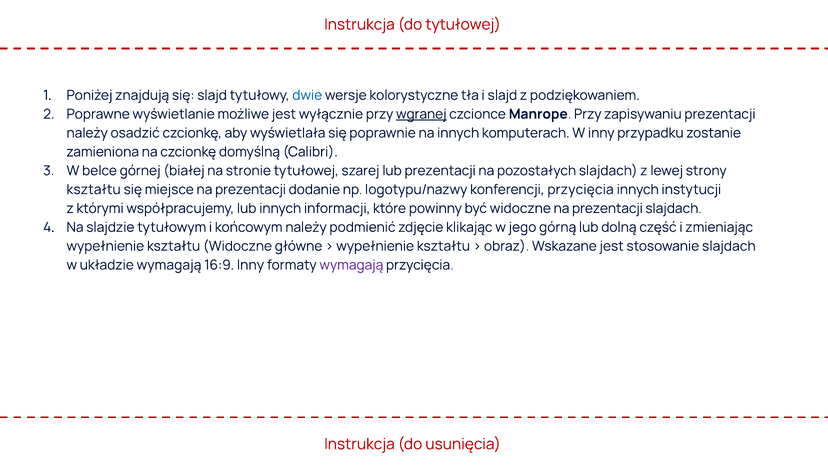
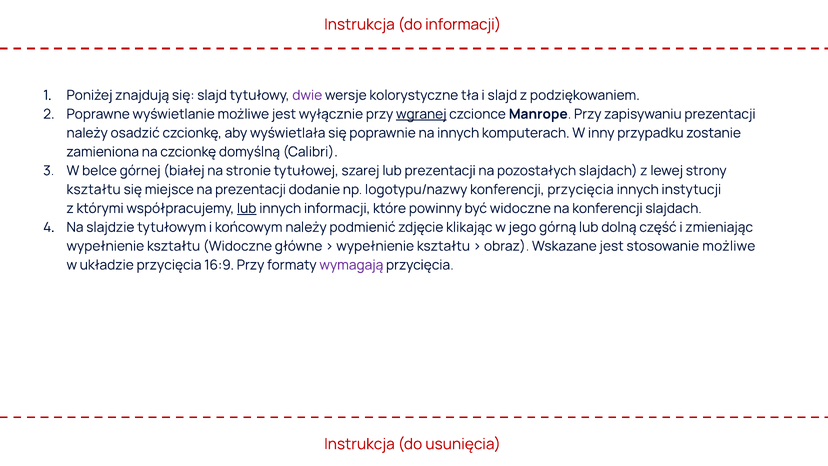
do tytułowej: tytułowej -> informacji
dwie colour: blue -> purple
lub at (247, 208) underline: none -> present
widoczne na prezentacji: prezentacji -> konferencji
stosowanie slajdach: slajdach -> możliwe
układzie wymagają: wymagają -> przycięcia
16:9 Inny: Inny -> Przy
